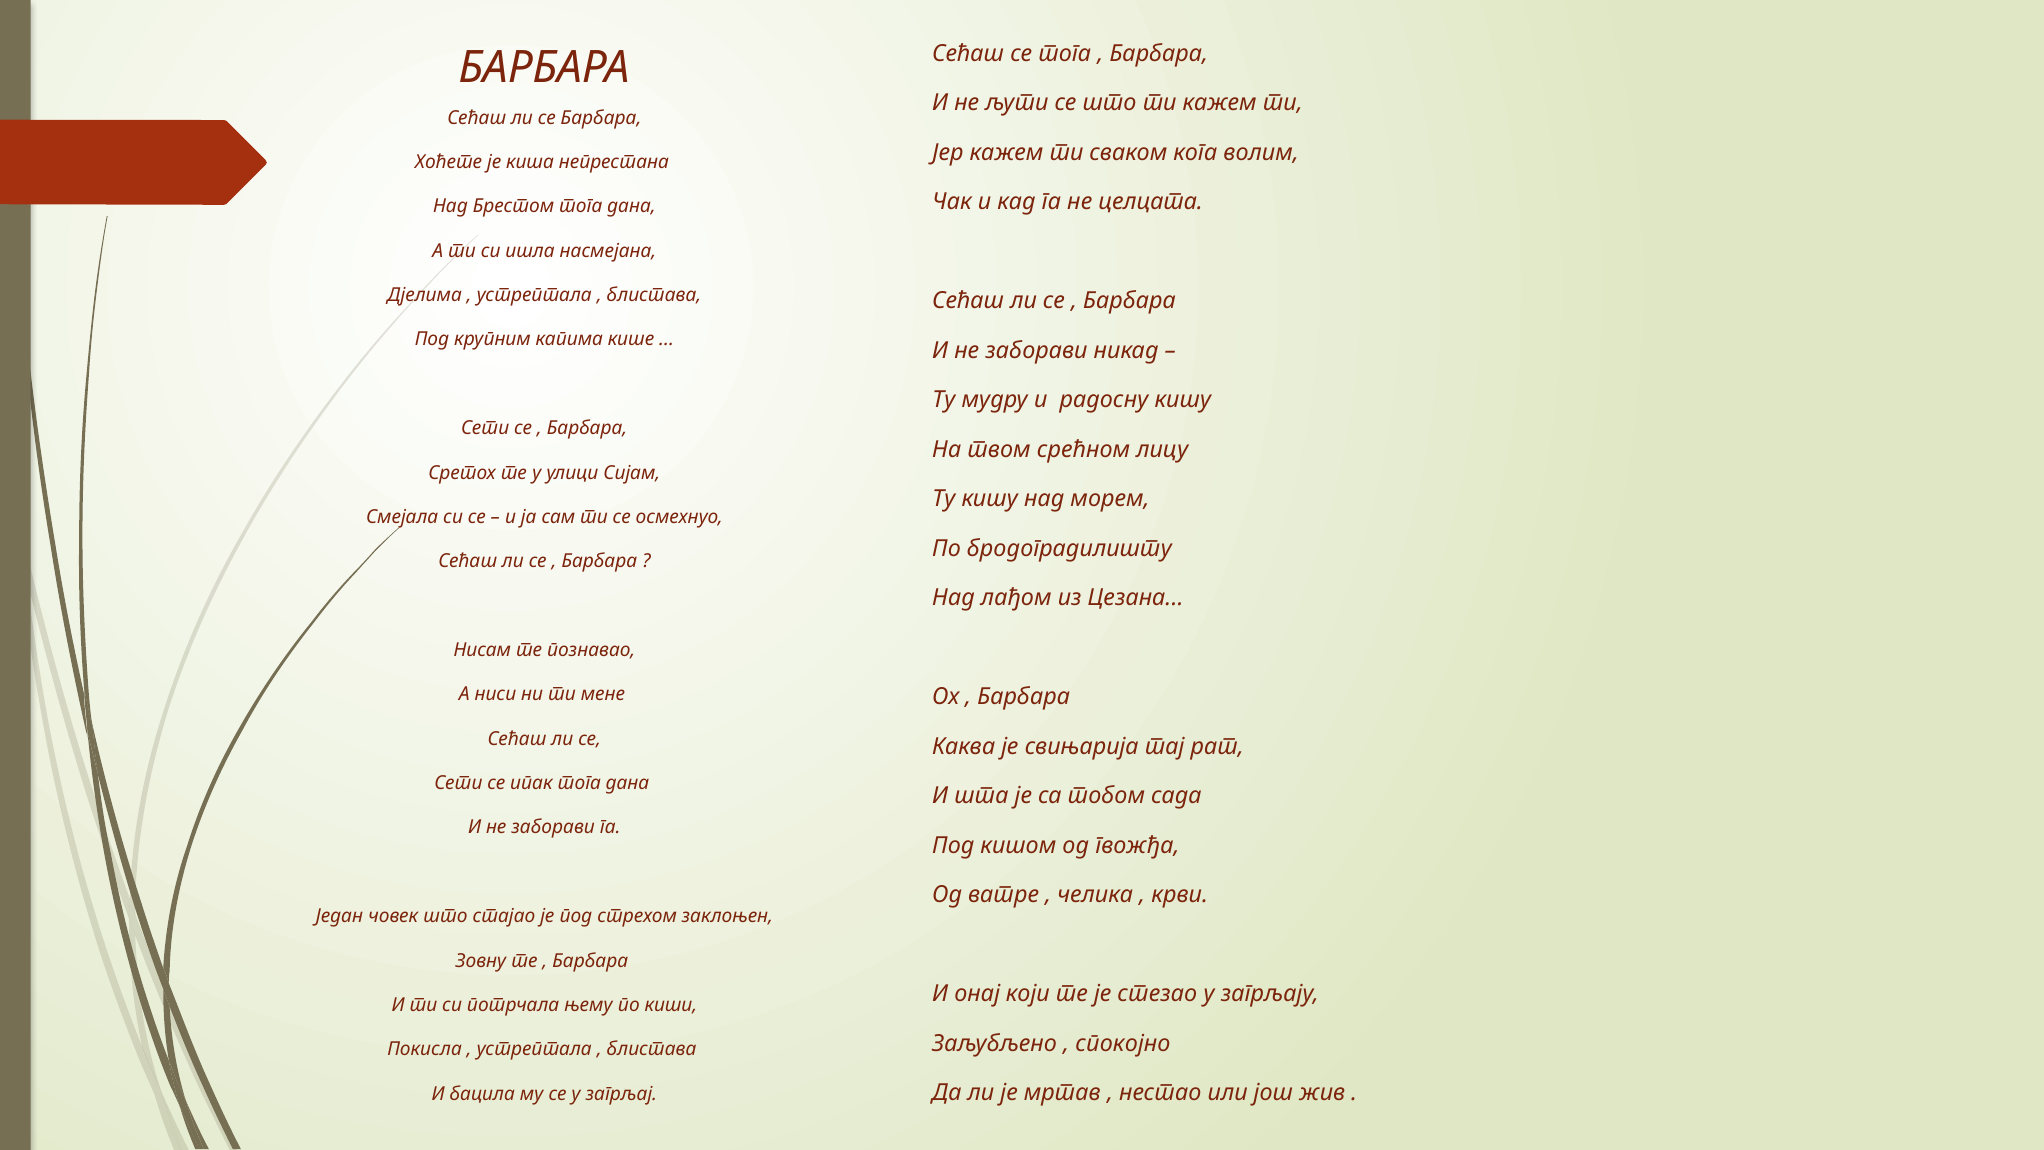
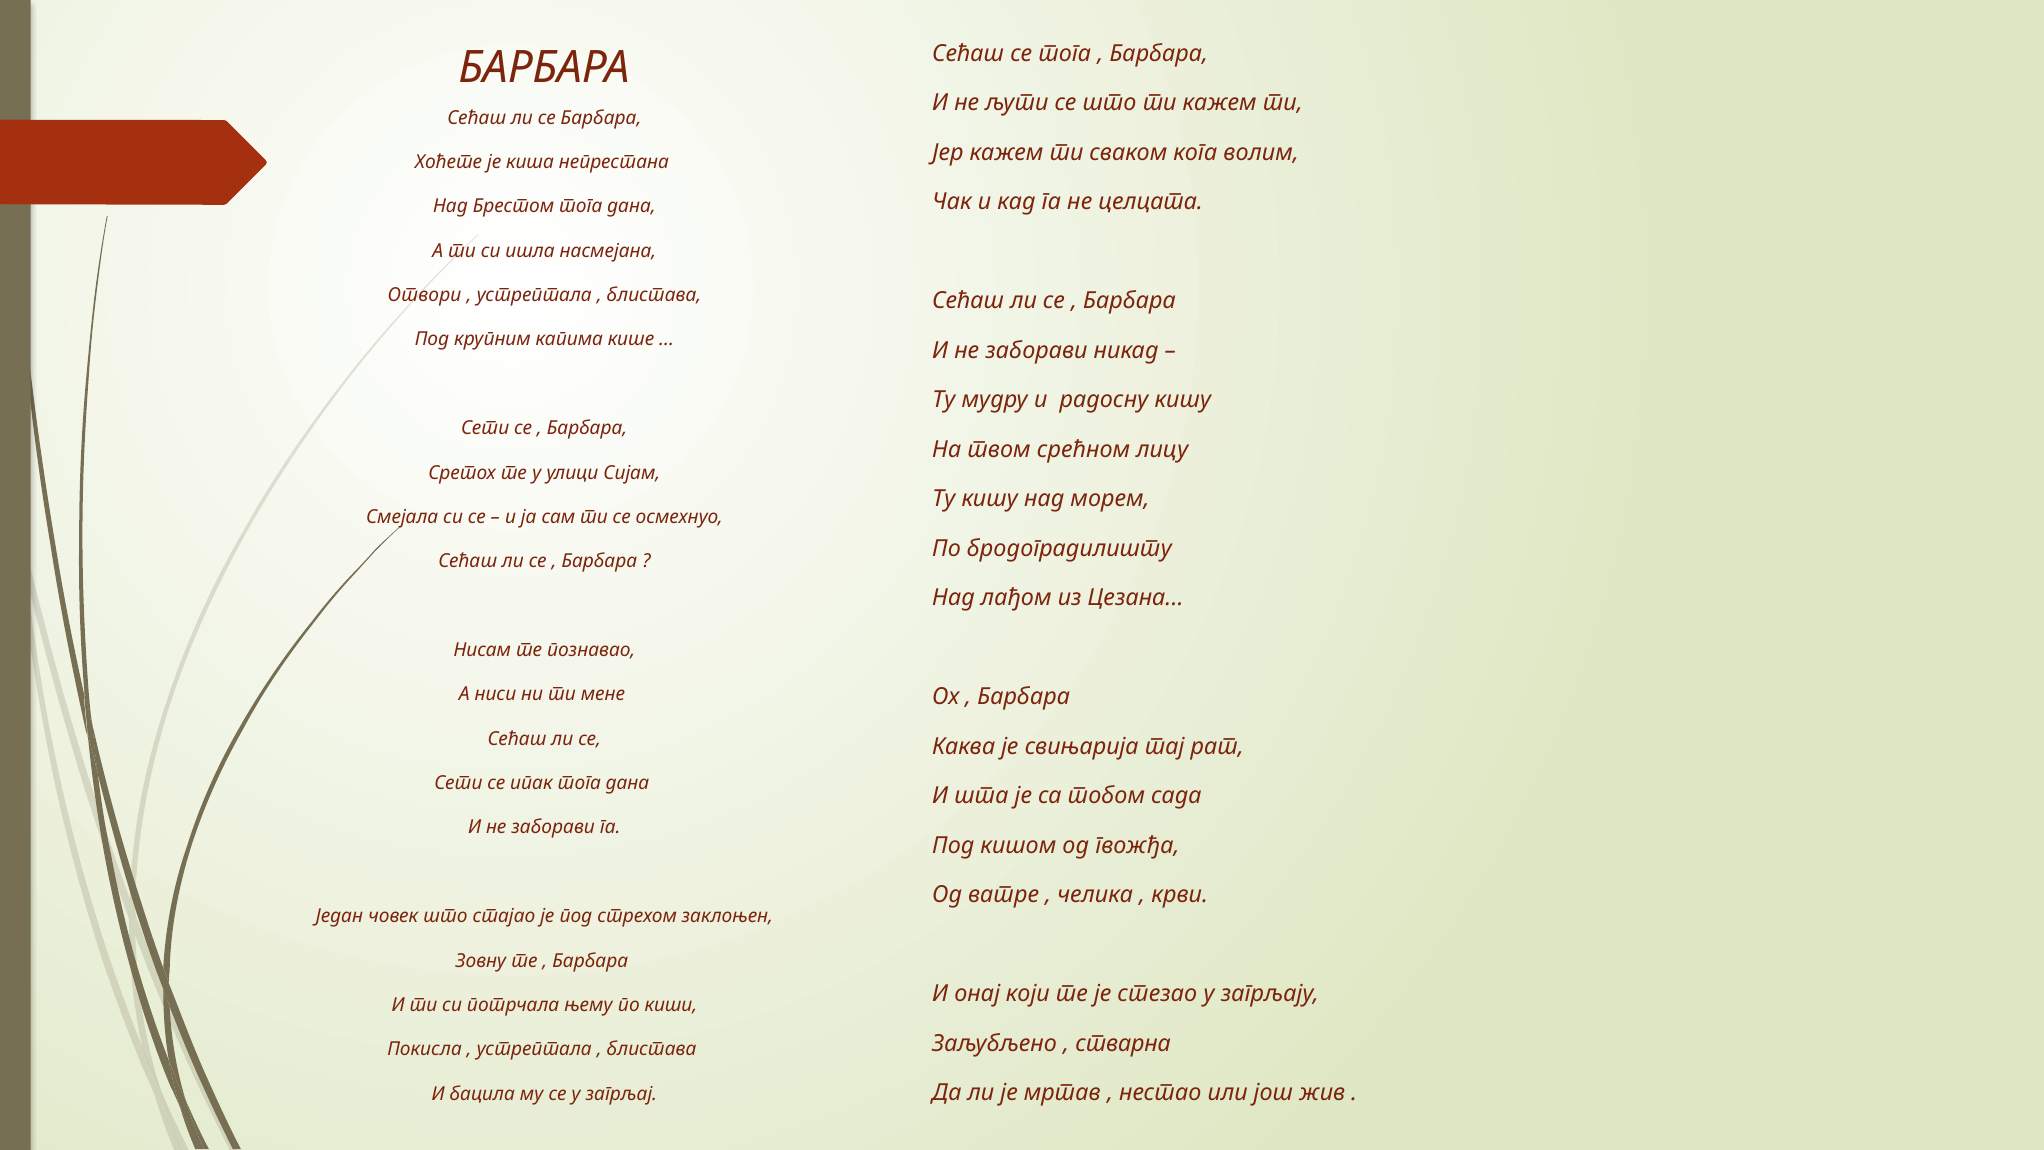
Дјелима: Дјелима -> Отвори
спокојно: спокојно -> стварна
